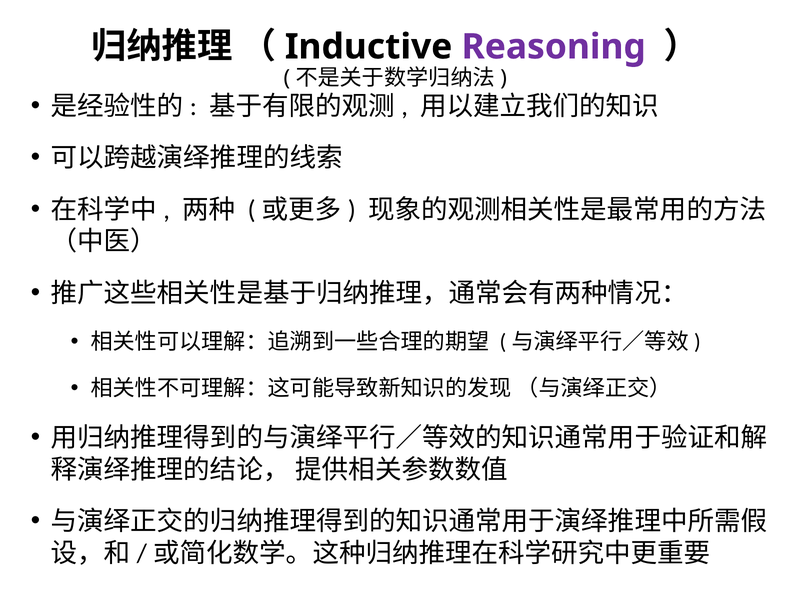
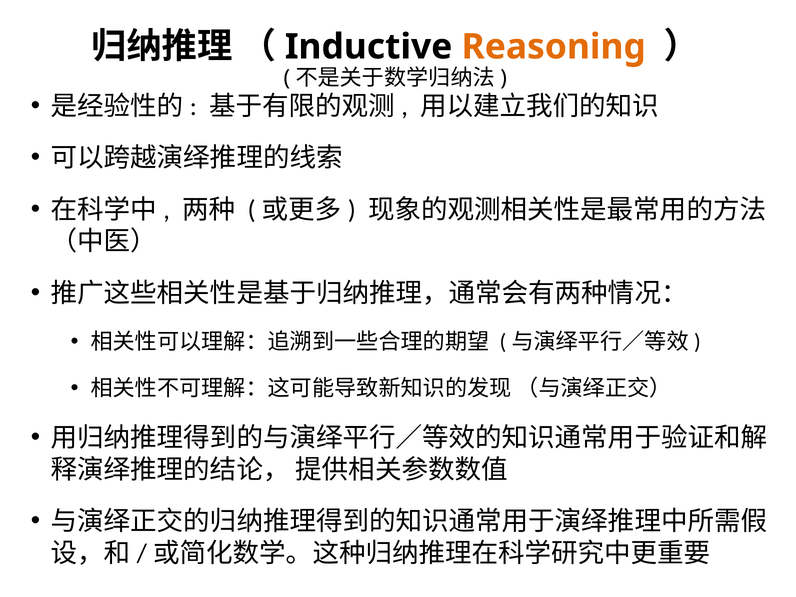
Reasoning colour: purple -> orange
